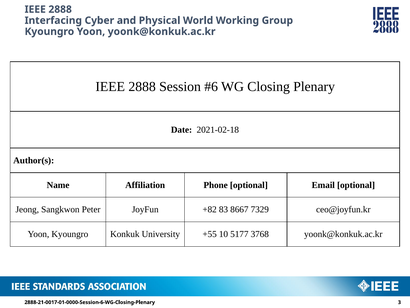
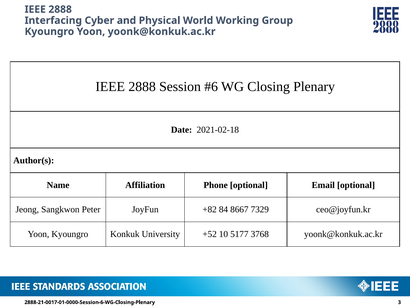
83: 83 -> 84
+55: +55 -> +52
